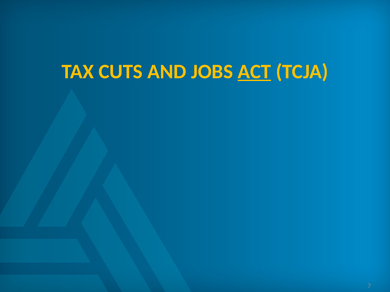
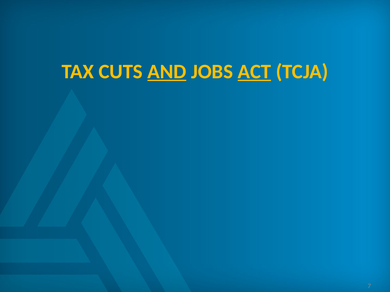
AND underline: none -> present
